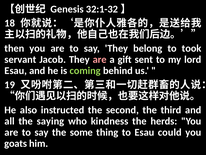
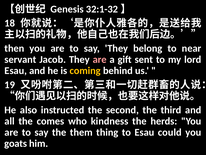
took: took -> near
coming colour: light green -> yellow
saying: saying -> comes
some: some -> them
